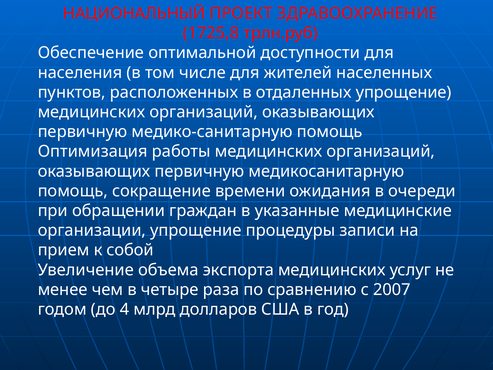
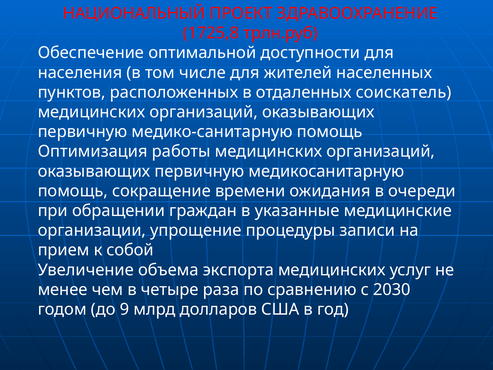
отдаленных упрощение: упрощение -> соискатель
2007: 2007 -> 2030
4: 4 -> 9
